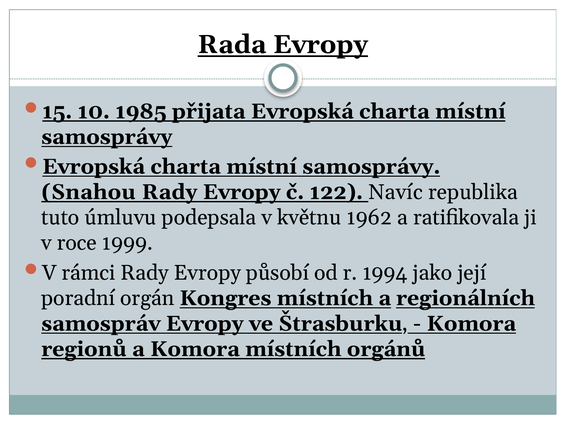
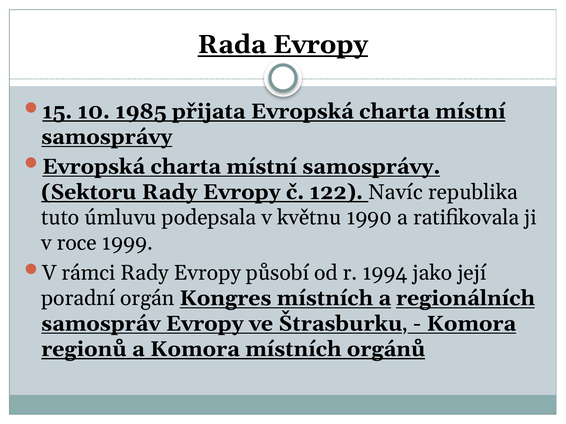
Snahou: Snahou -> Sektoru
1962: 1962 -> 1990
